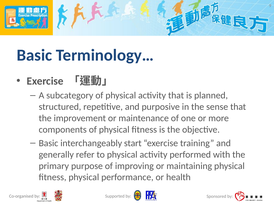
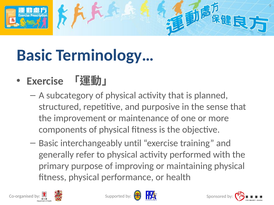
start: start -> until
